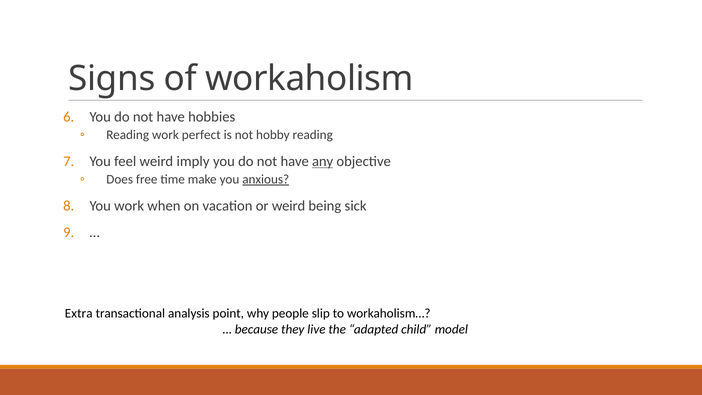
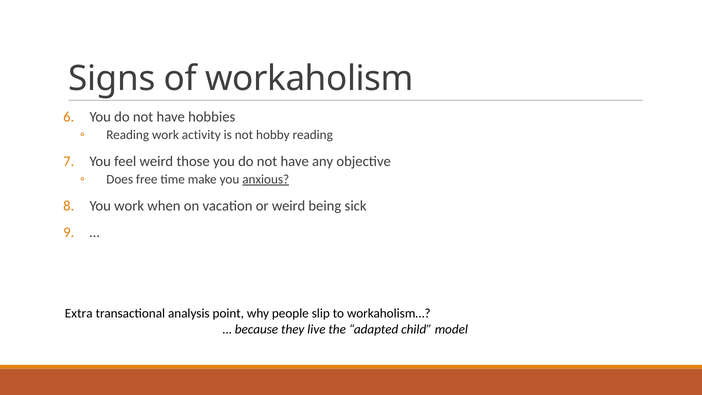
perfect: perfect -> activity
imply: imply -> those
any underline: present -> none
